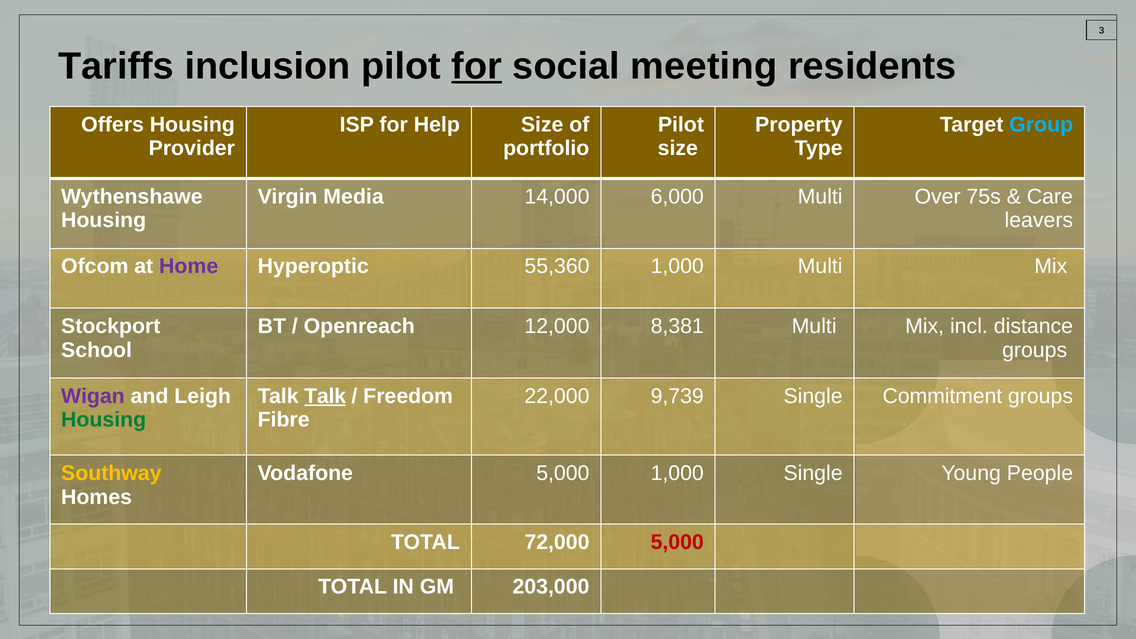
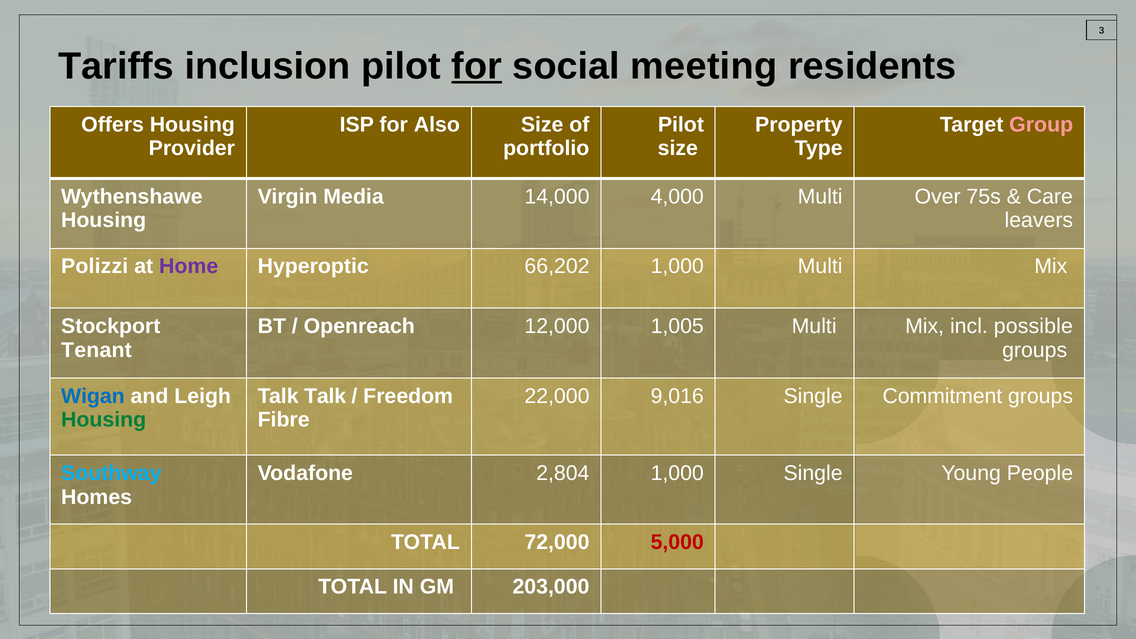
Help: Help -> Also
Group colour: light blue -> pink
6,000: 6,000 -> 4,000
Ofcom: Ofcom -> Polizzi
55,360: 55,360 -> 66,202
8,381: 8,381 -> 1,005
distance: distance -> possible
School: School -> Tenant
Wigan colour: purple -> blue
Talk at (325, 396) underline: present -> none
9,739: 9,739 -> 9,016
Southway colour: yellow -> light blue
Vodafone 5,000: 5,000 -> 2,804
